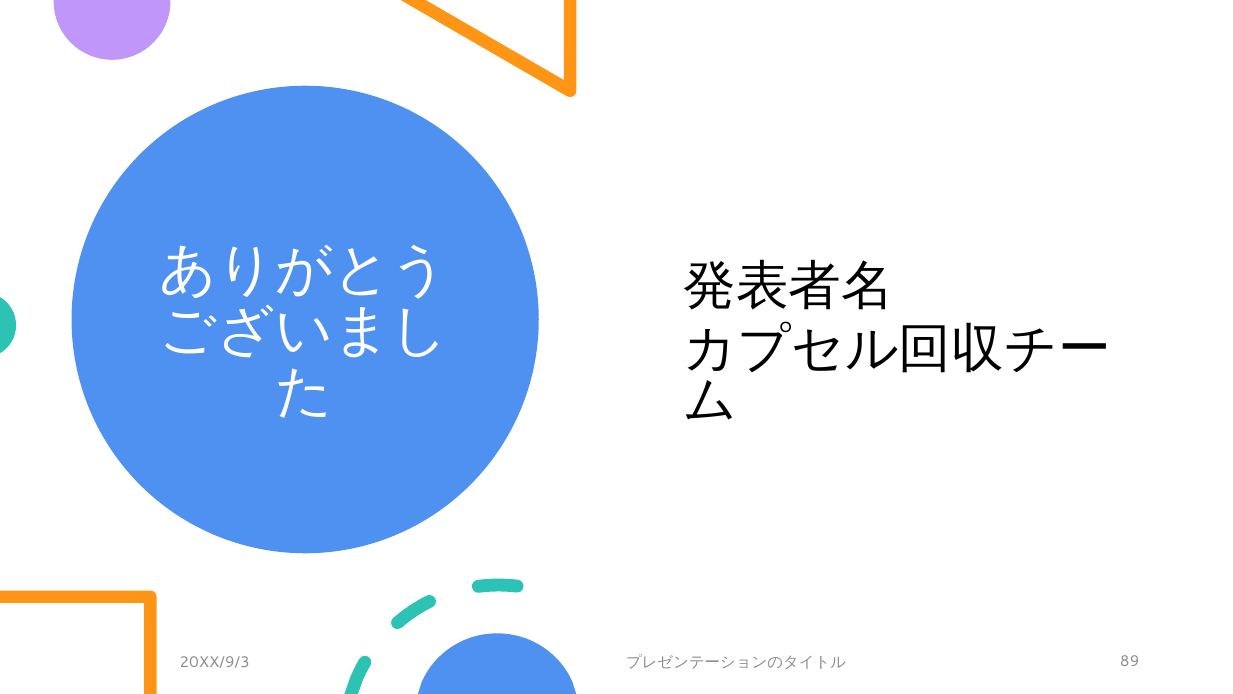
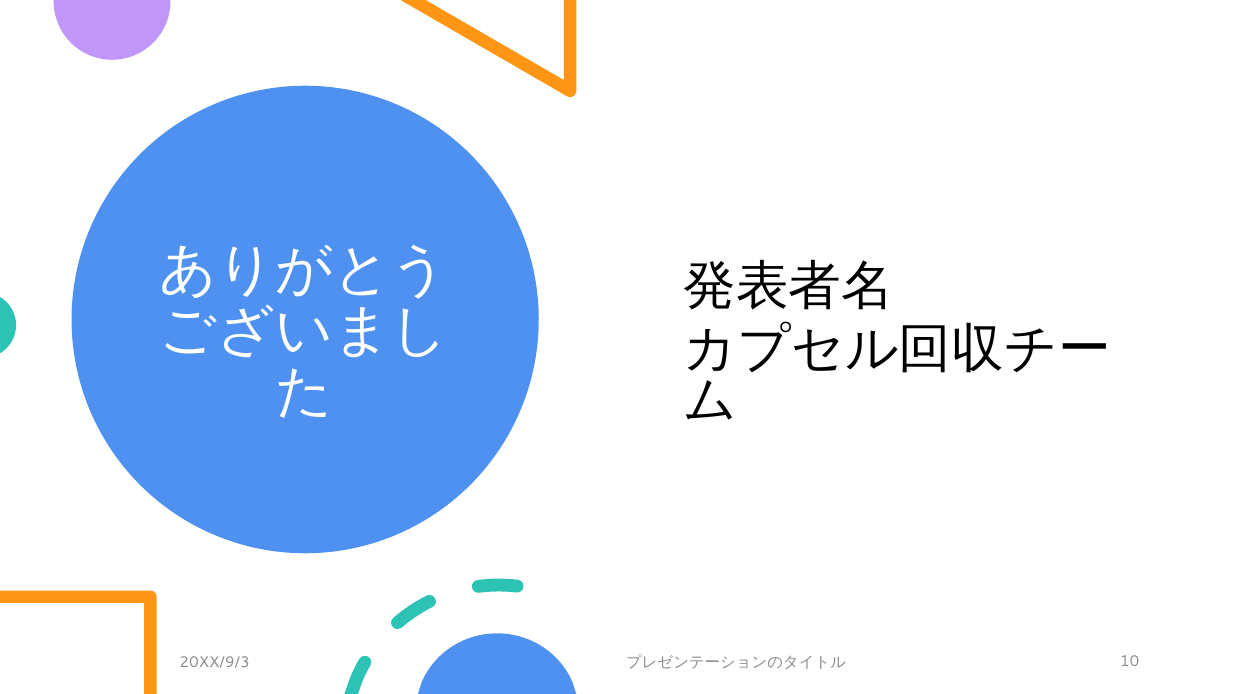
89: 89 -> 10
